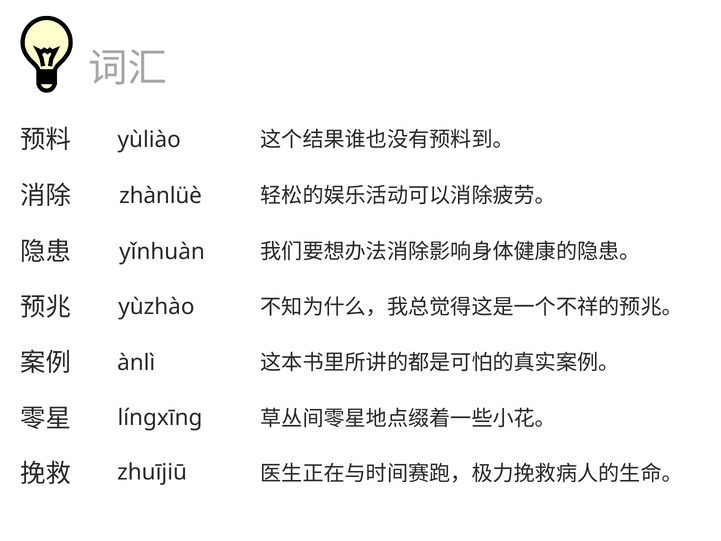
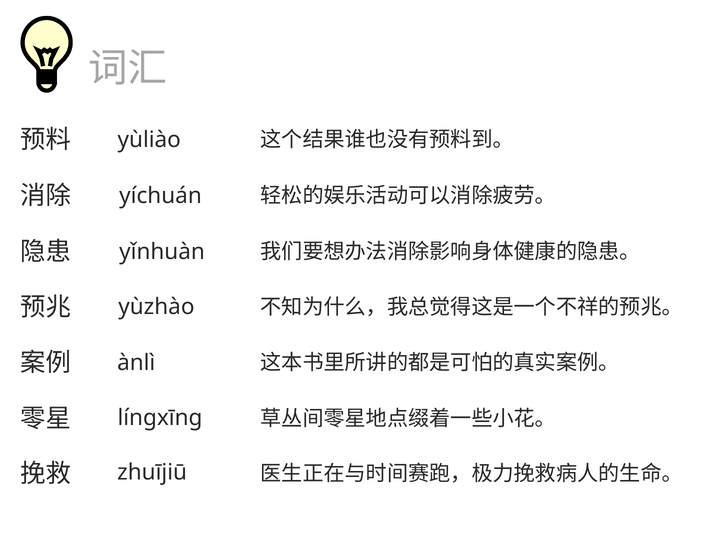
zhànlüè: zhànlüè -> yíchuán
